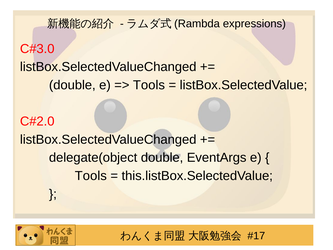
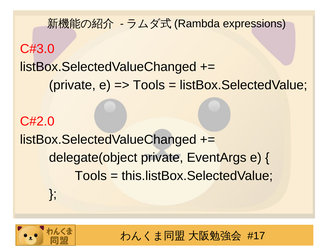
double at (72, 85): double -> private
delegate(object double: double -> private
